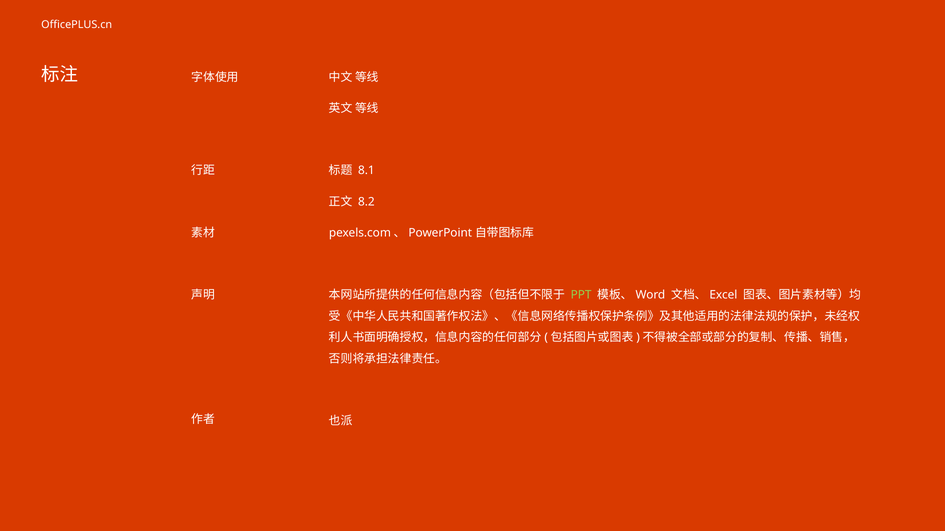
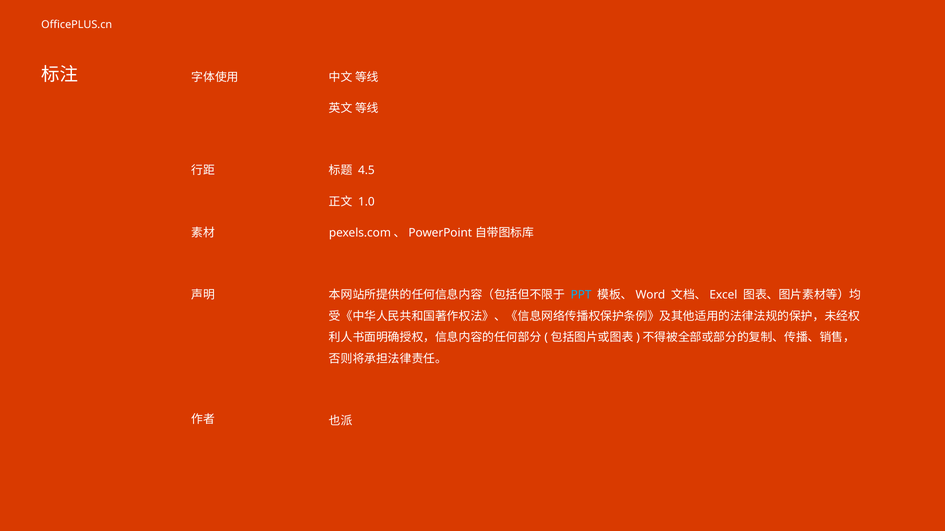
8.1: 8.1 -> 4.5
8.2: 8.2 -> 1.0
PPT colour: light green -> light blue
